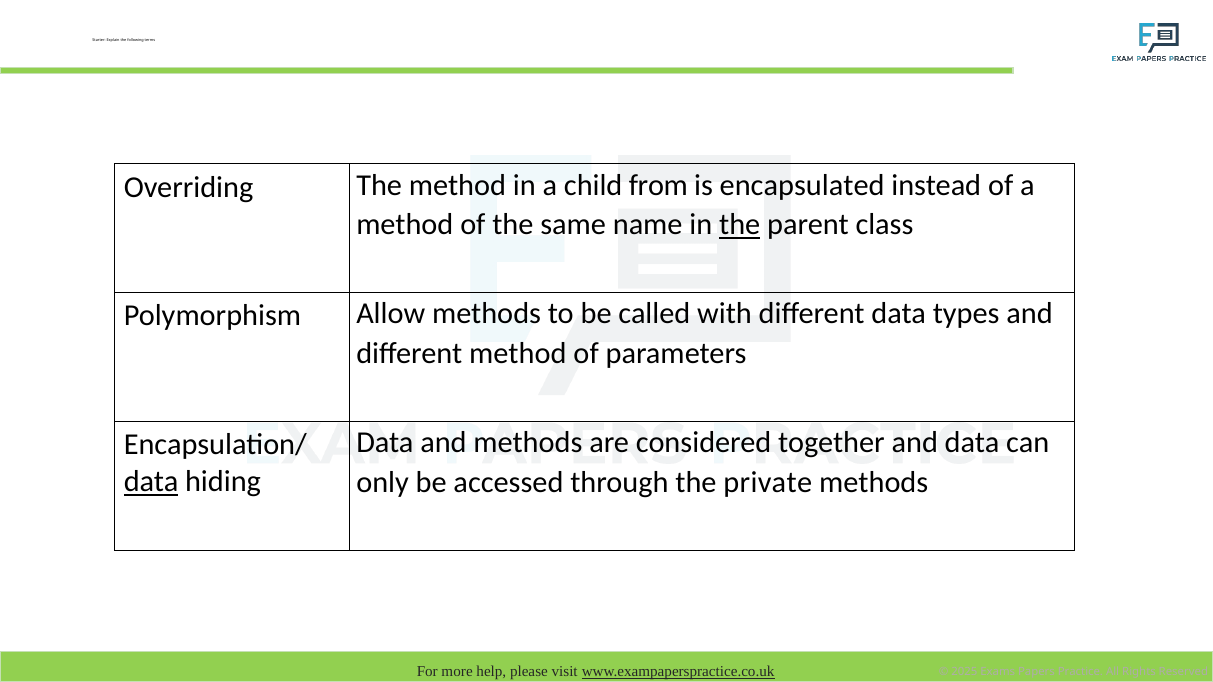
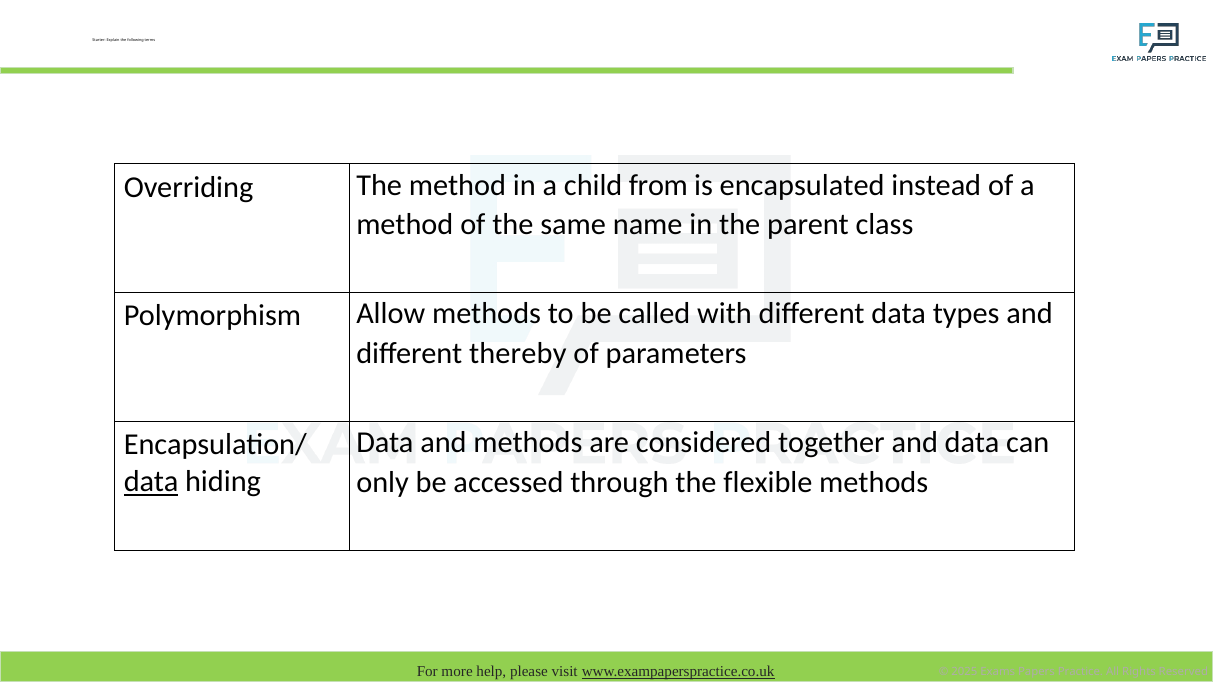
the at (740, 225) underline: present -> none
different method: method -> thereby
private: private -> flexible
